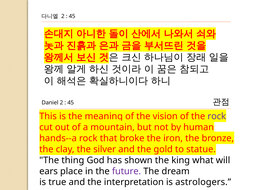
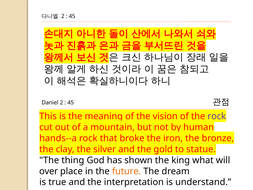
ears: ears -> over
future colour: purple -> orange
astrologers: astrologers -> understand
